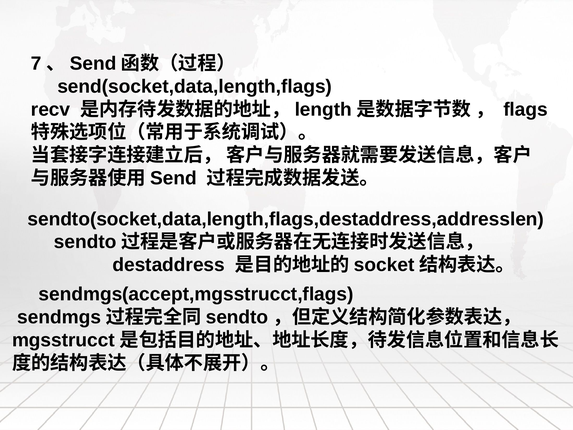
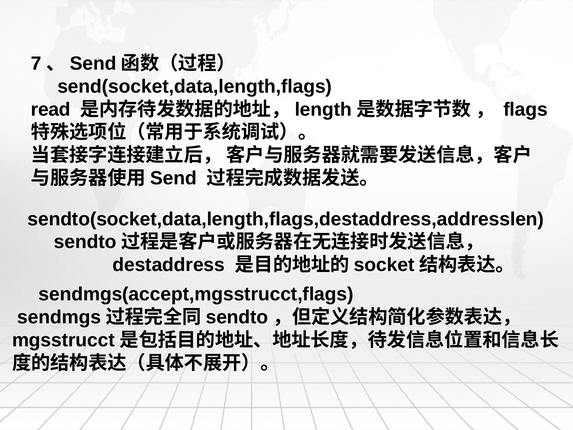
recv: recv -> read
